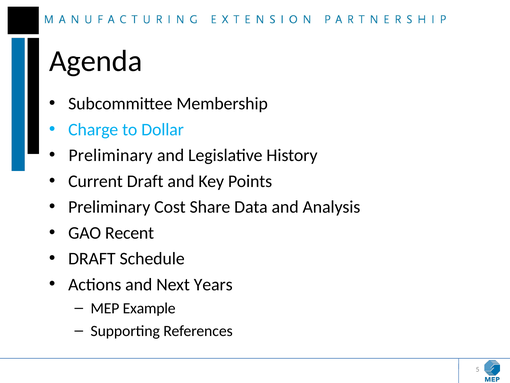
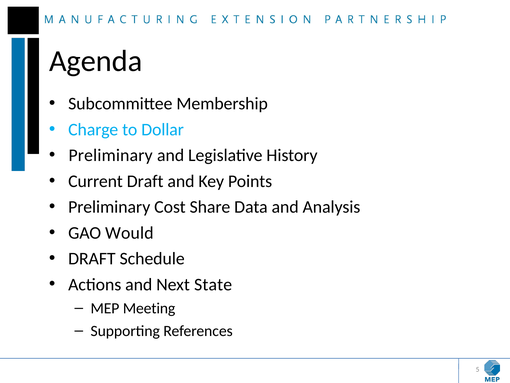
Recent: Recent -> Would
Years: Years -> State
Example: Example -> Meeting
